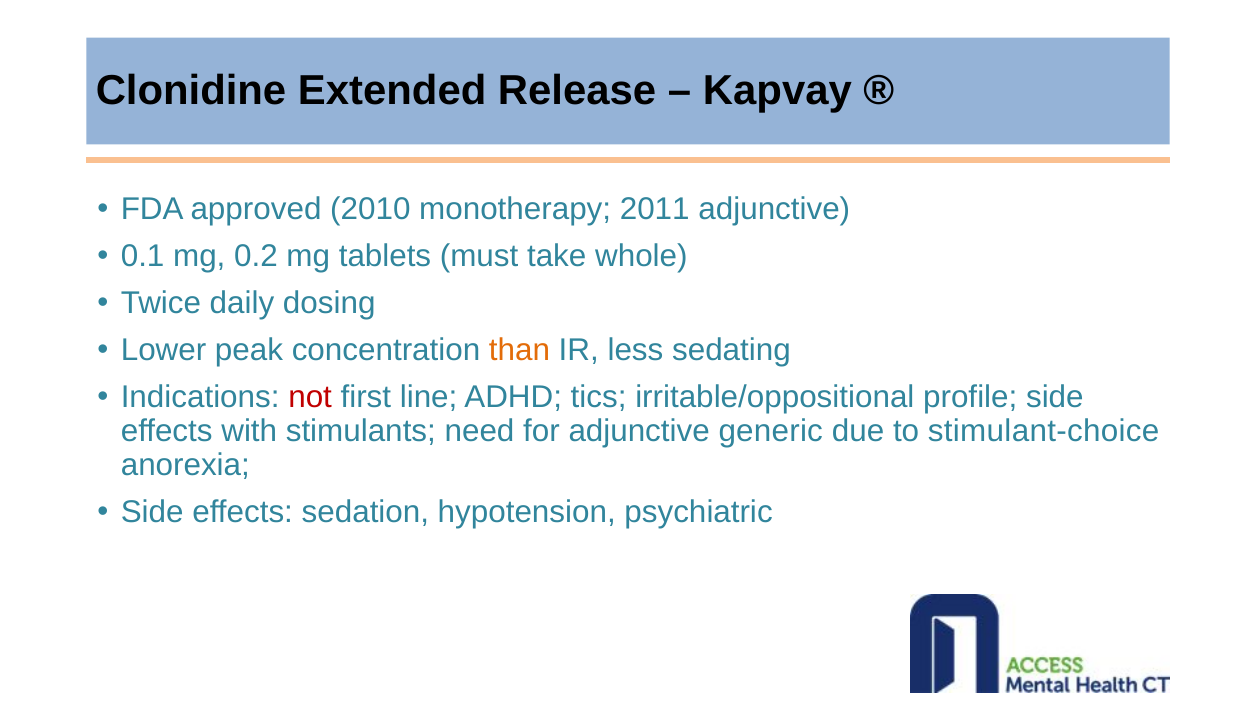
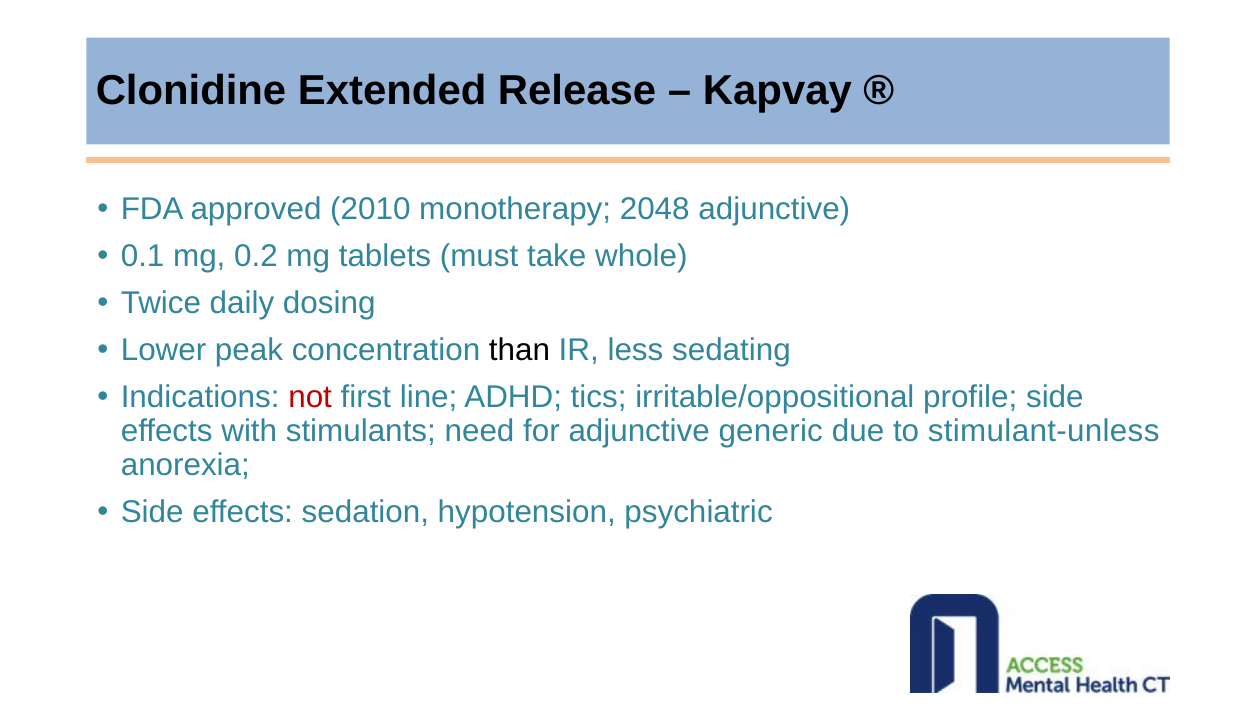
2011: 2011 -> 2048
than colour: orange -> black
stimulant-choice: stimulant-choice -> stimulant-unless
